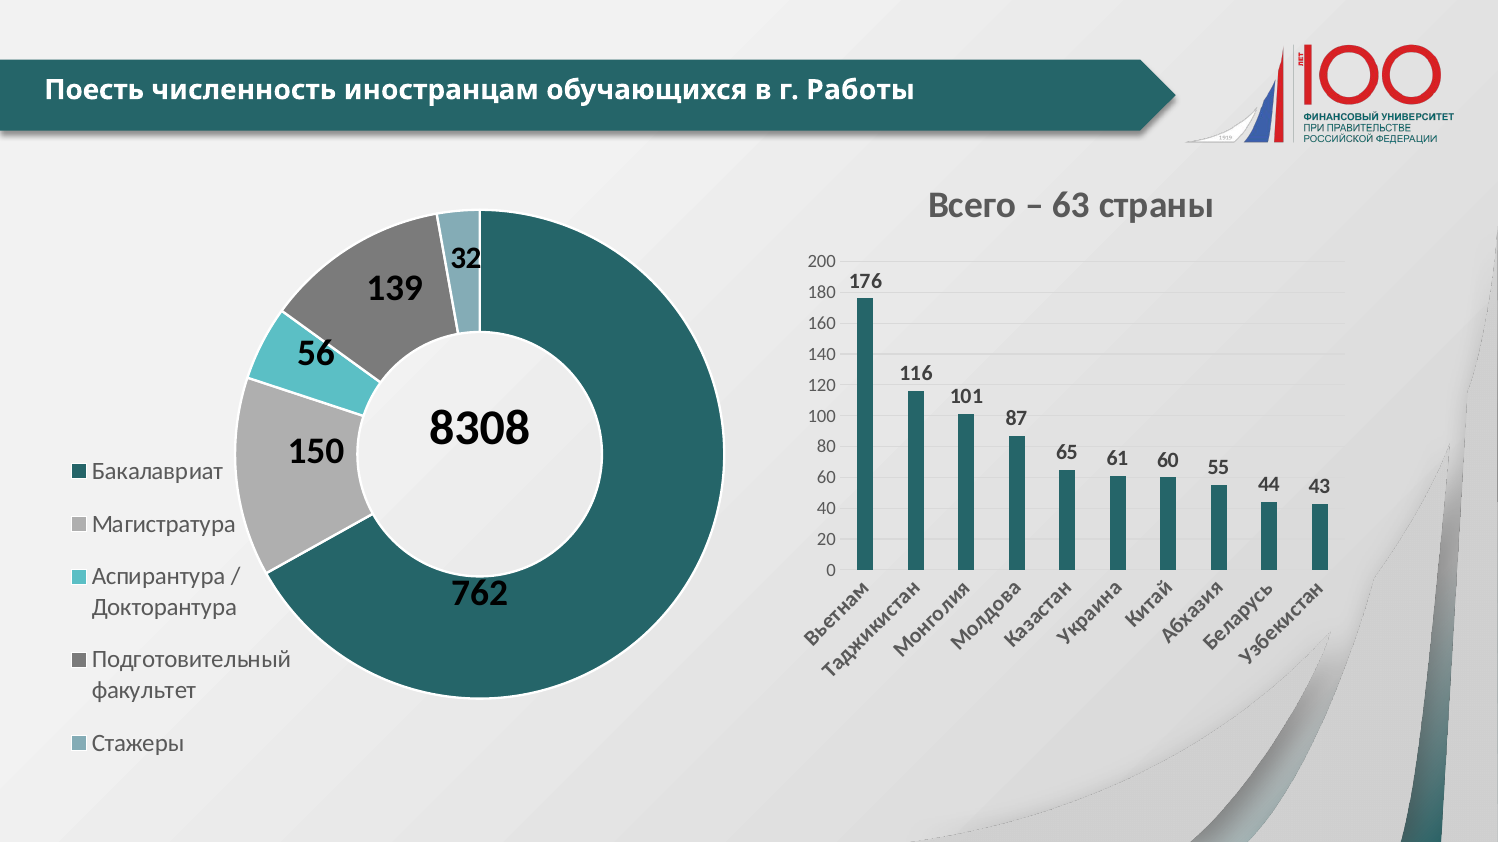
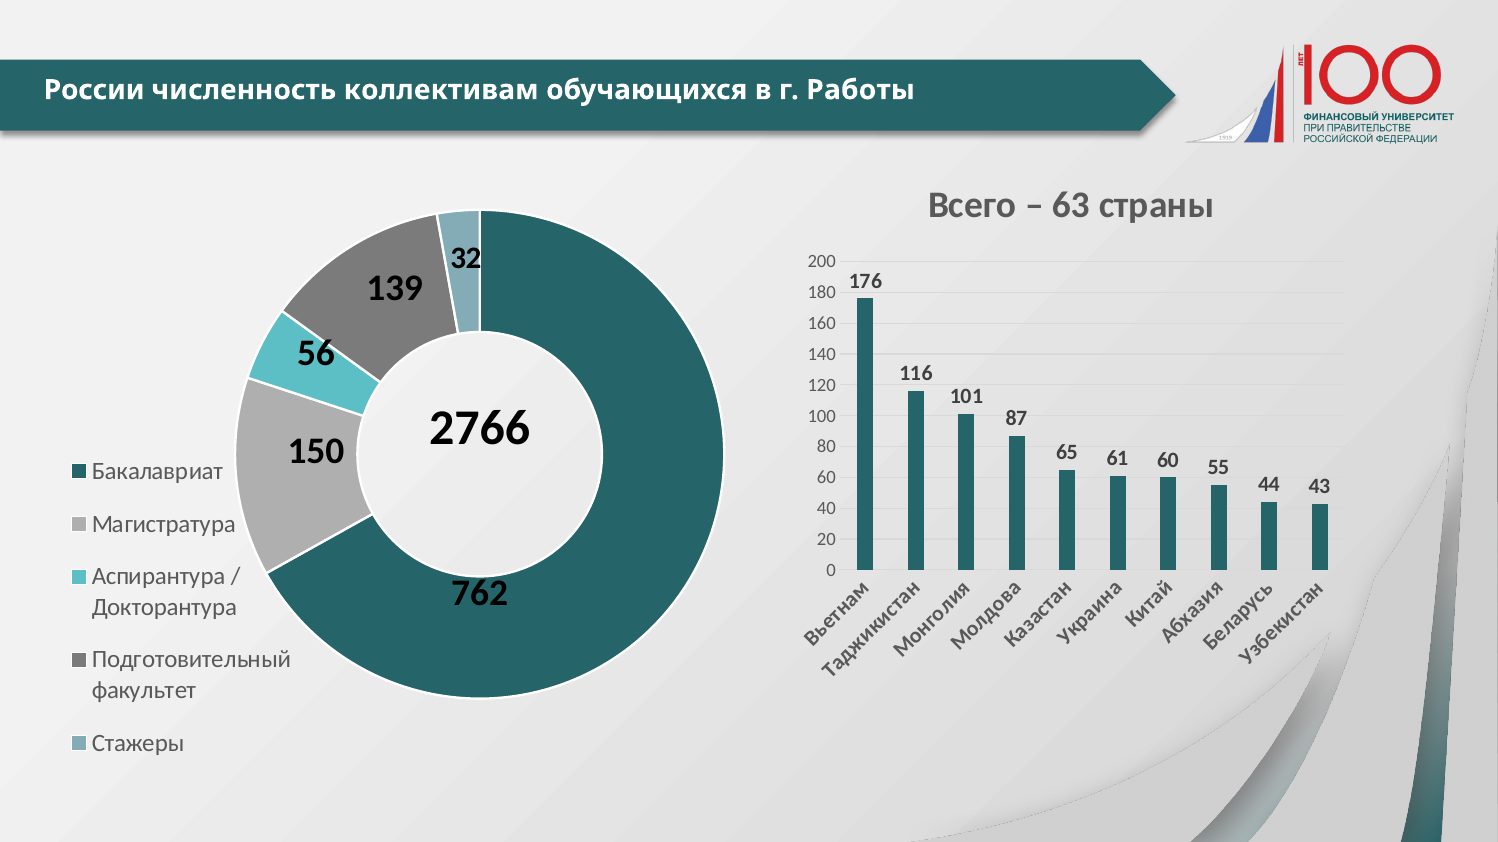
Поесть: Поесть -> России
иностранцам: иностранцам -> коллективам
8308: 8308 -> 2766
